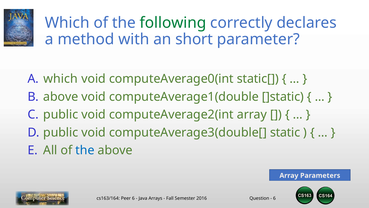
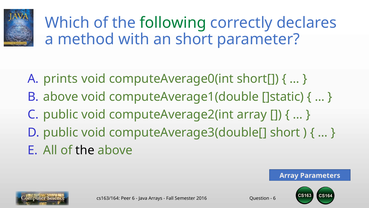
A which: which -> prints
static[: static[ -> short[
computeAverage3(double[ static: static -> short
the at (85, 150) colour: blue -> black
